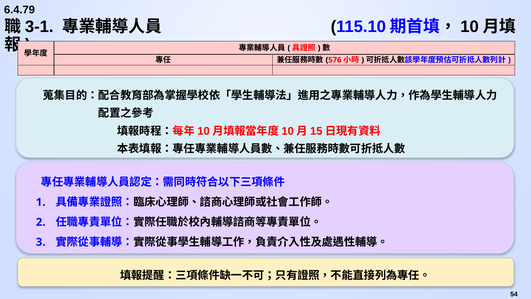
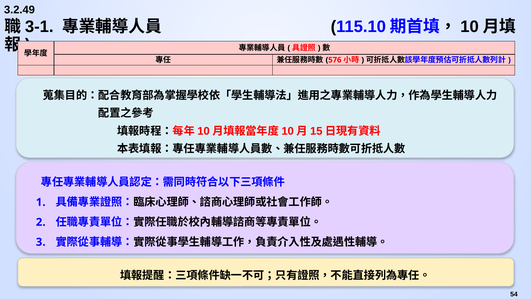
6.4.79: 6.4.79 -> 3.2.49
